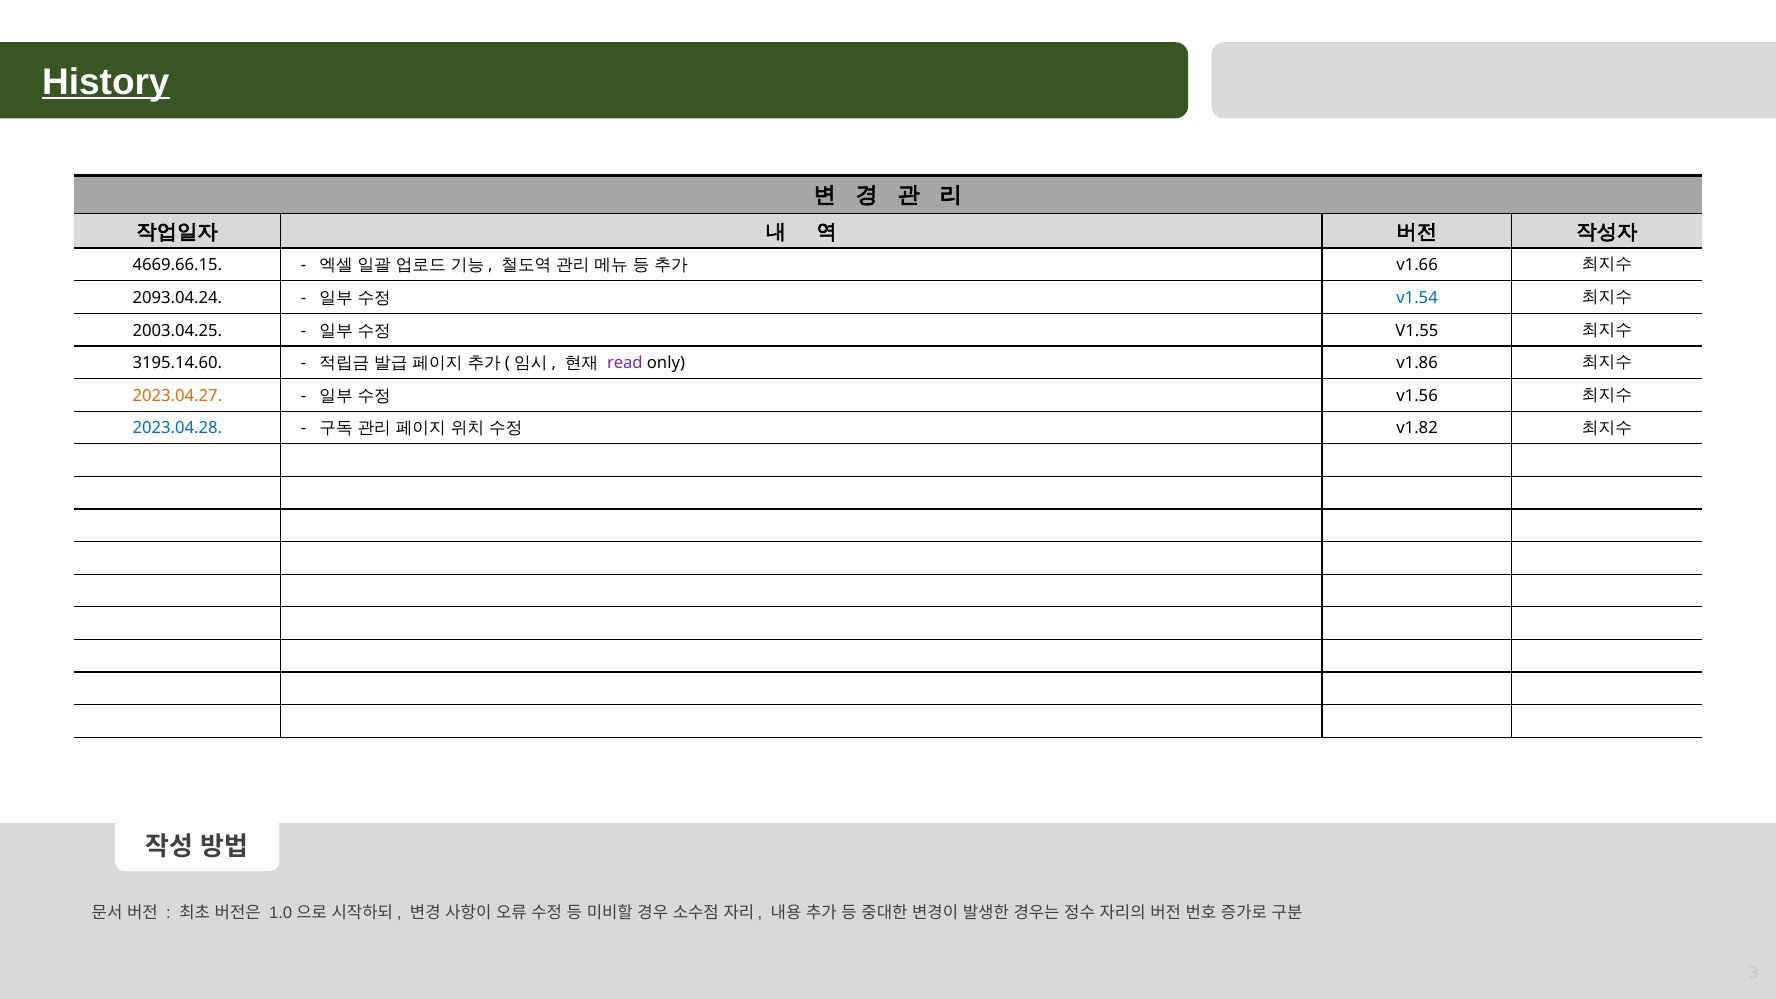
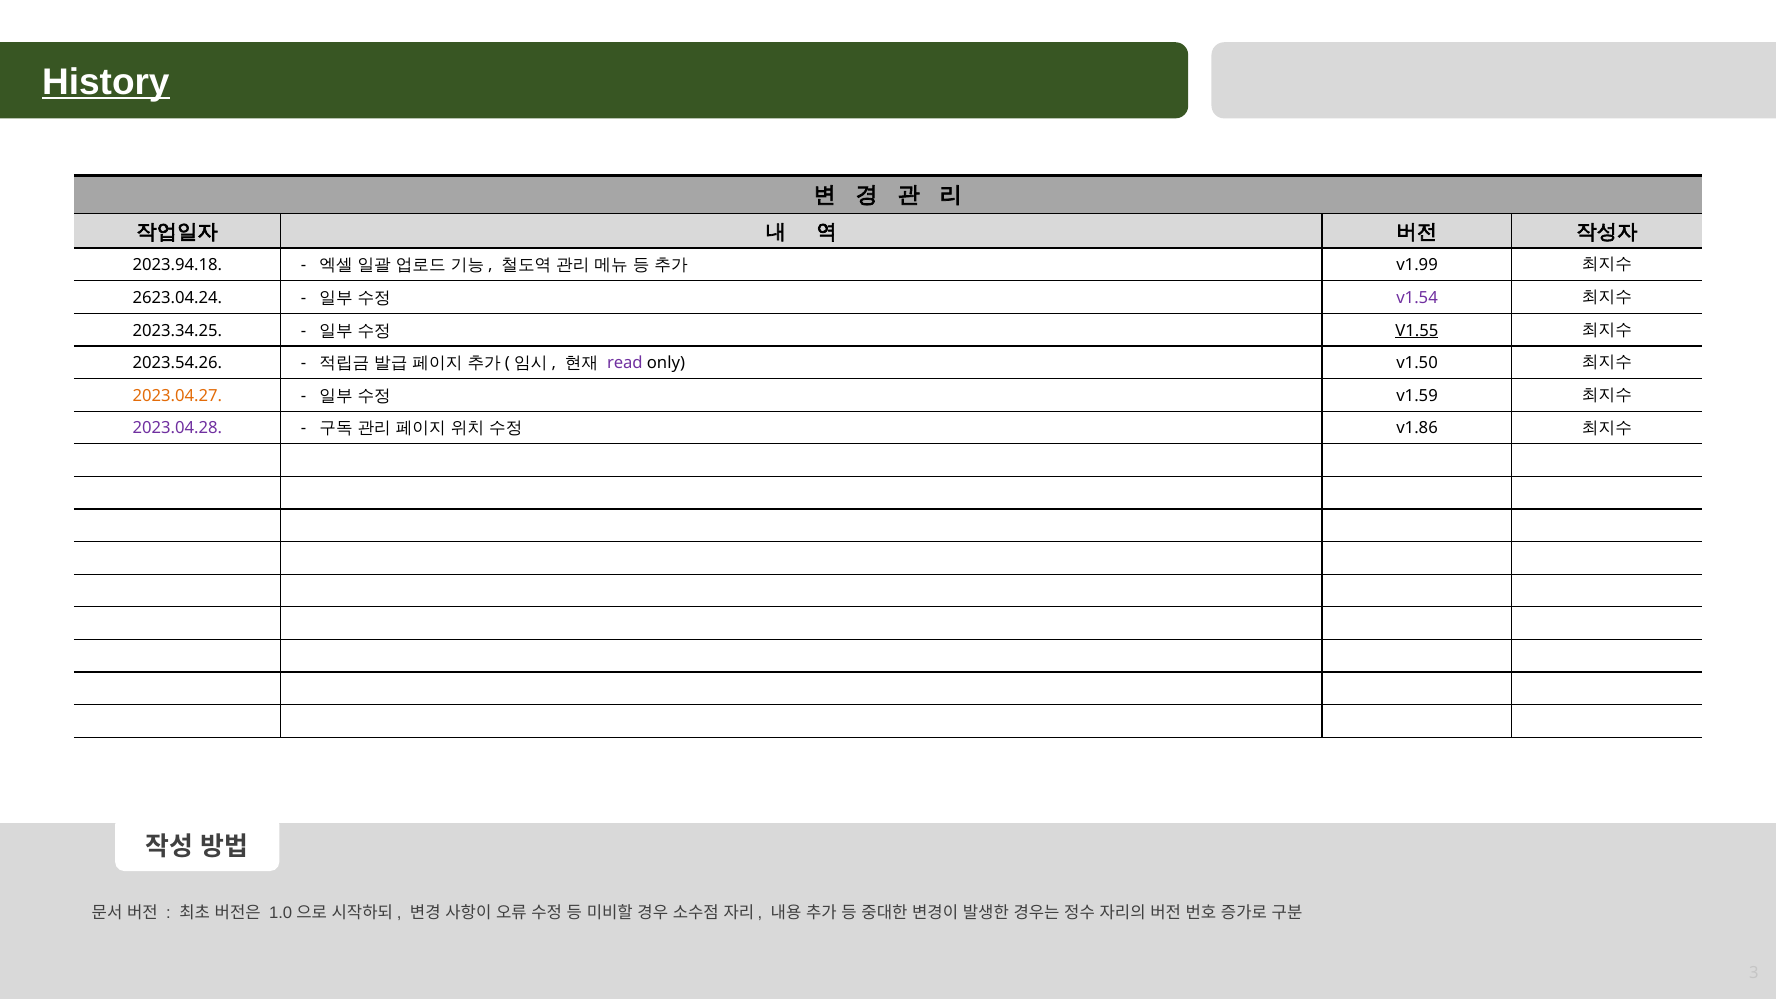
4669.66.15: 4669.66.15 -> 2023.94.18
v1.66: v1.66 -> v1.99
2093.04.24: 2093.04.24 -> 2623.04.24
v1.54 colour: blue -> purple
2003.04.25: 2003.04.25 -> 2023.34.25
V1.55 underline: none -> present
3195.14.60: 3195.14.60 -> 2023.54.26
v1.86: v1.86 -> v1.50
v1.56: v1.56 -> v1.59
2023.04.28 colour: blue -> purple
v1.82: v1.82 -> v1.86
